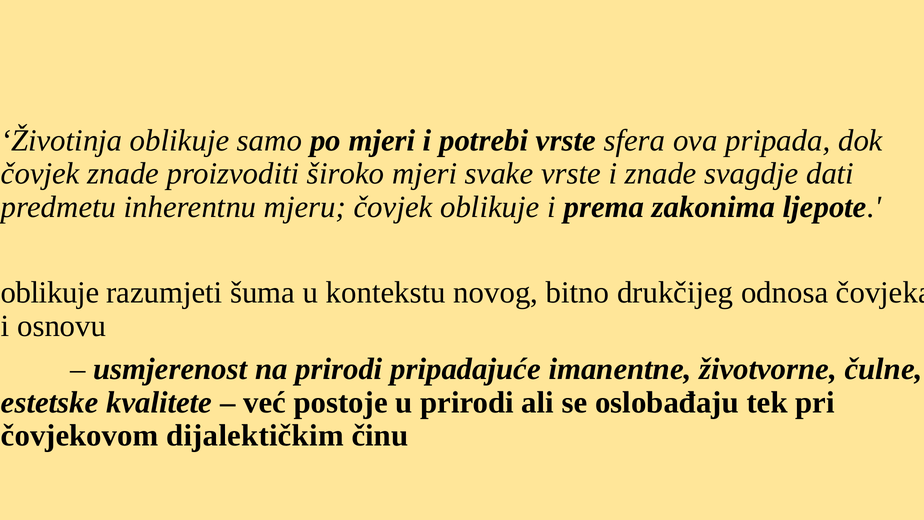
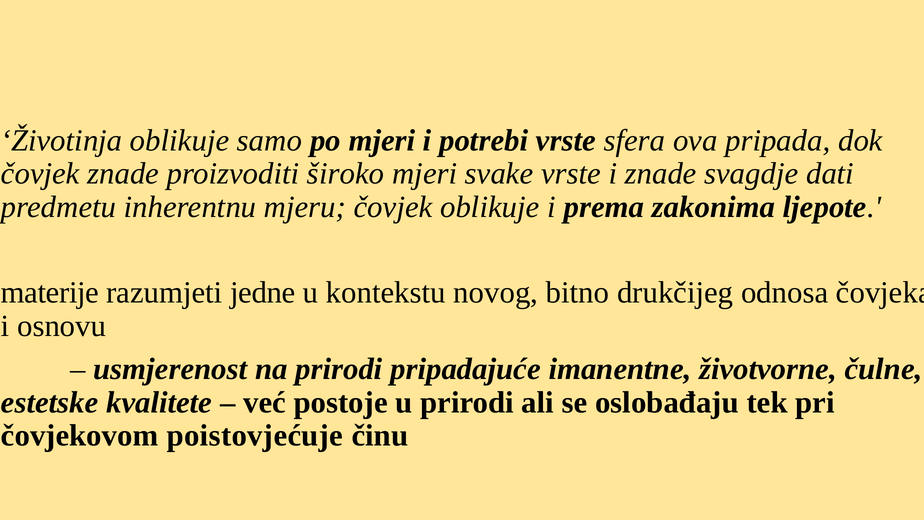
oblikuje at (50, 293): oblikuje -> materije
šuma: šuma -> jedne
dijalektičkim: dijalektičkim -> poistovjećuje
